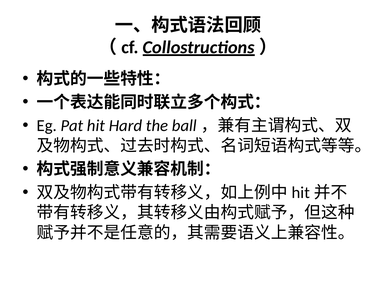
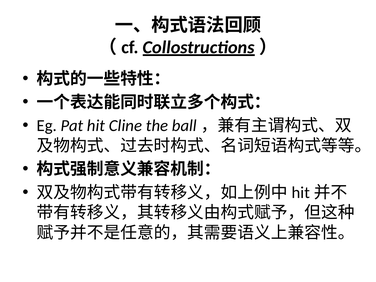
Hard: Hard -> Cline
